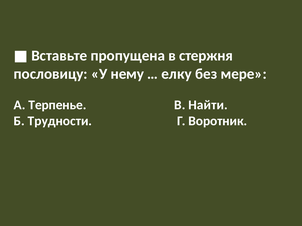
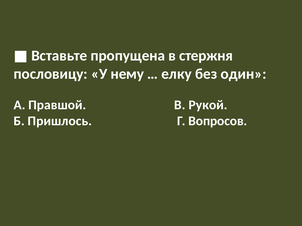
мере: мере -> один
Терпенье: Терпенье -> Правшой
Найти: Найти -> Рукой
Трудности: Трудности -> Пришлось
Воротник: Воротник -> Вопросов
